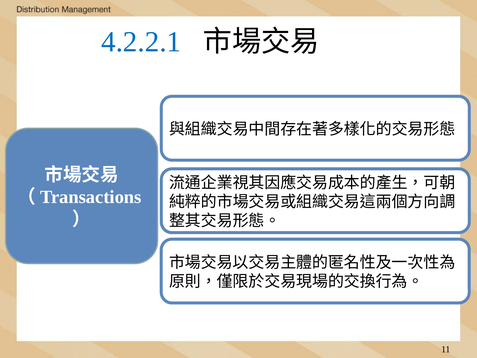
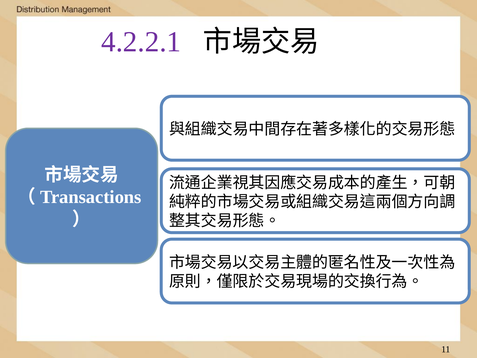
4.2.2.1 colour: blue -> purple
